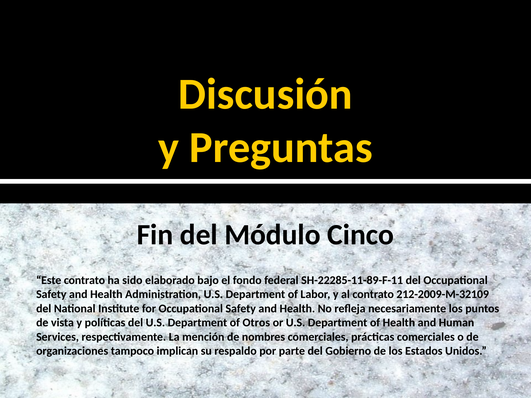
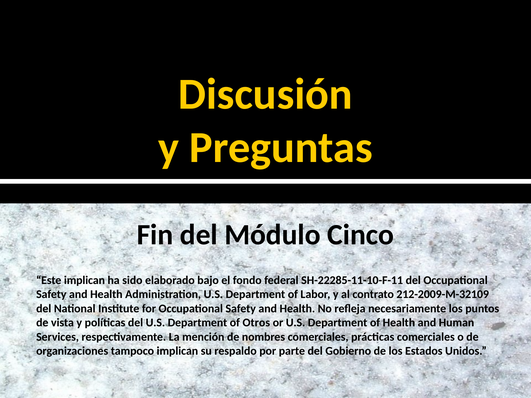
Este contrato: contrato -> implican
SH-22285-11-89-F-11: SH-22285-11-89-F-11 -> SH-22285-11-10-F-11
